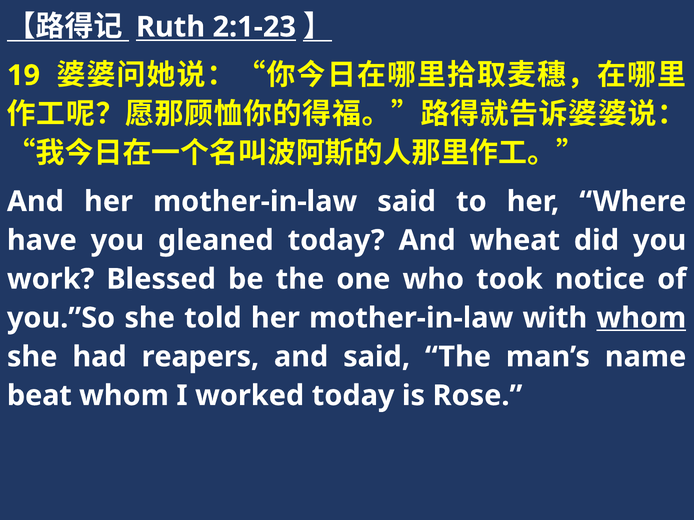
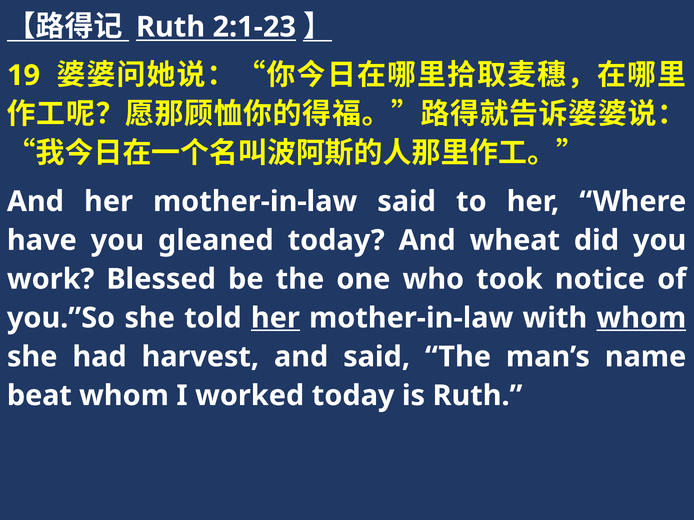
her at (275, 318) underline: none -> present
reapers: reapers -> harvest
is Rose: Rose -> Ruth
